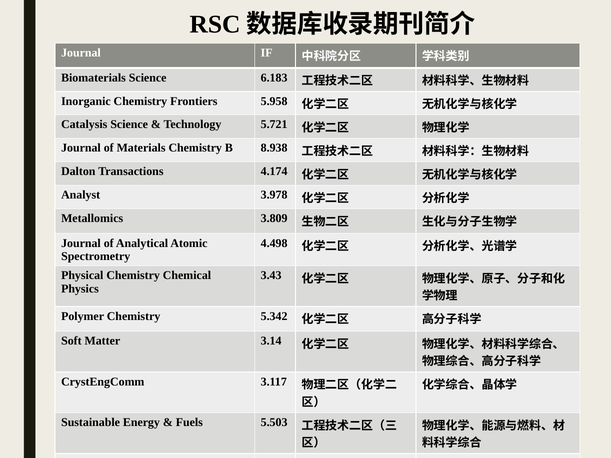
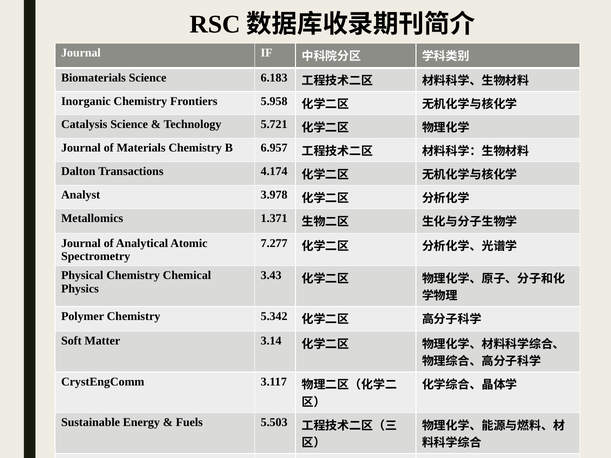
8.938: 8.938 -> 6.957
3.809: 3.809 -> 1.371
4.498: 4.498 -> 7.277
